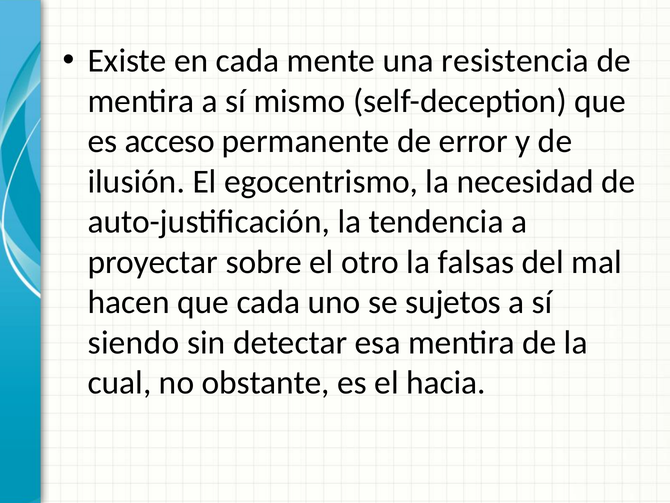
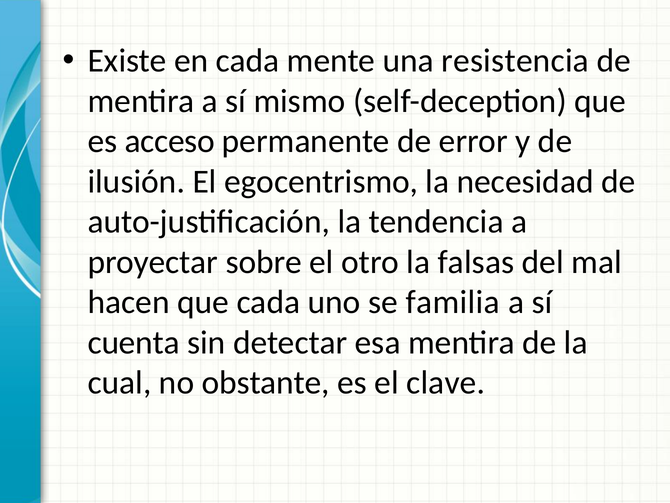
sujetos: sujetos -> familia
siendo: siendo -> cuenta
hacia: hacia -> clave
